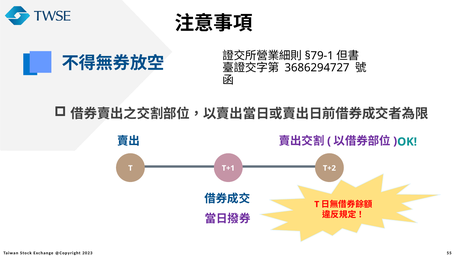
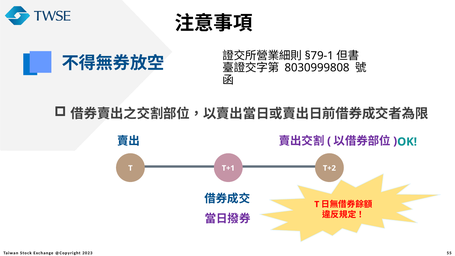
3686294727: 3686294727 -> 8030999808
